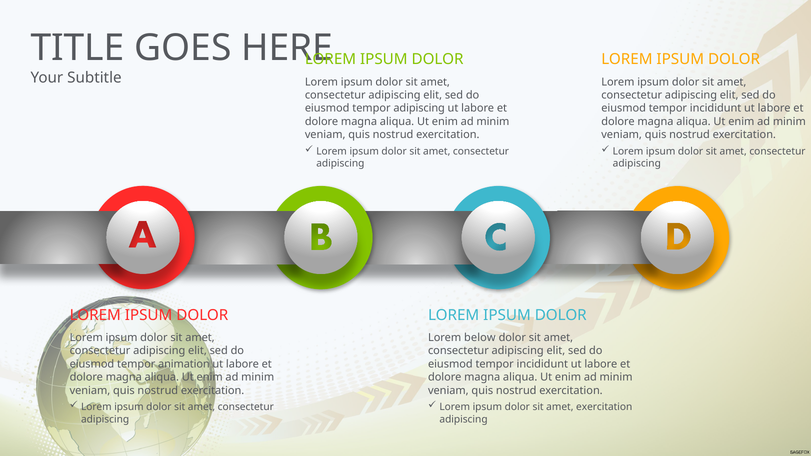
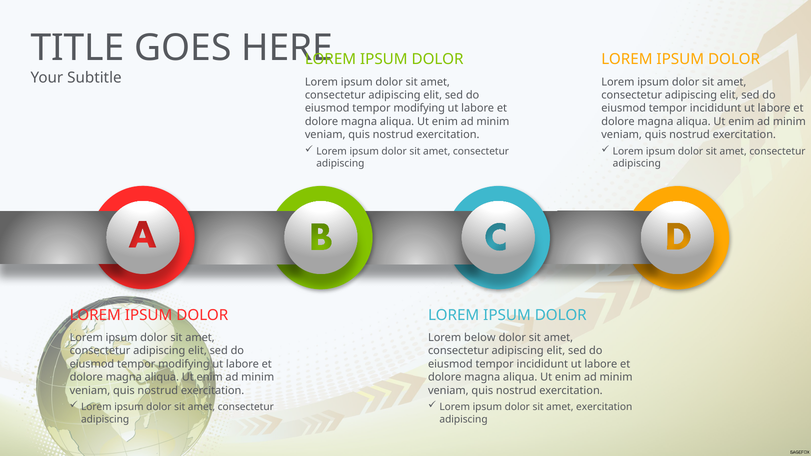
adipiscing at (419, 108): adipiscing -> modifying
animation at (184, 364): animation -> modifying
